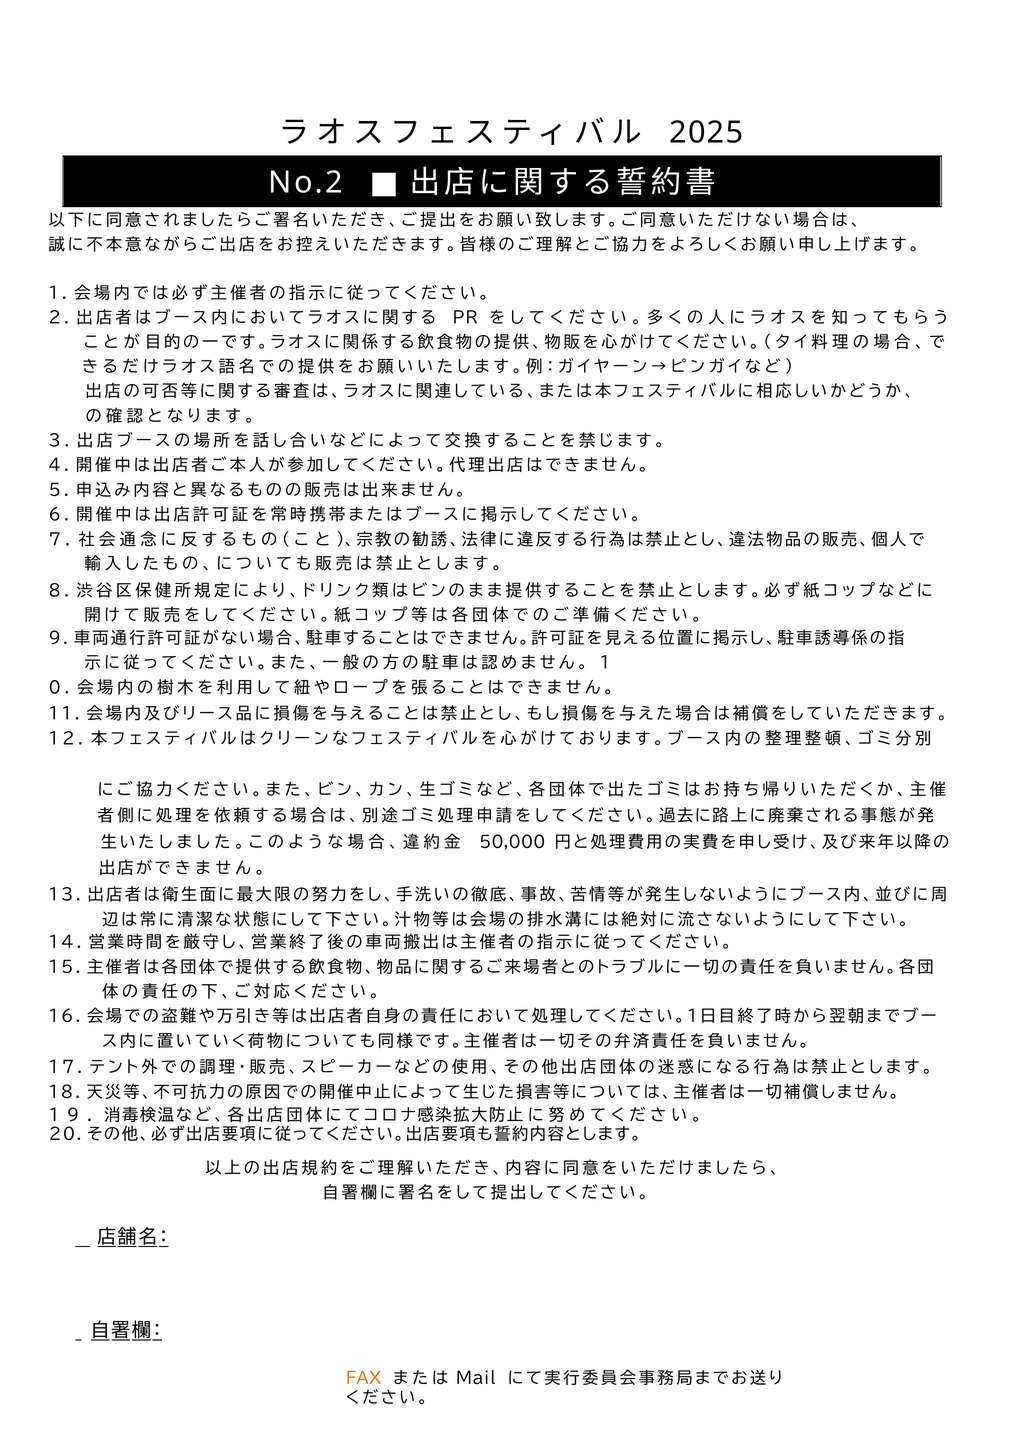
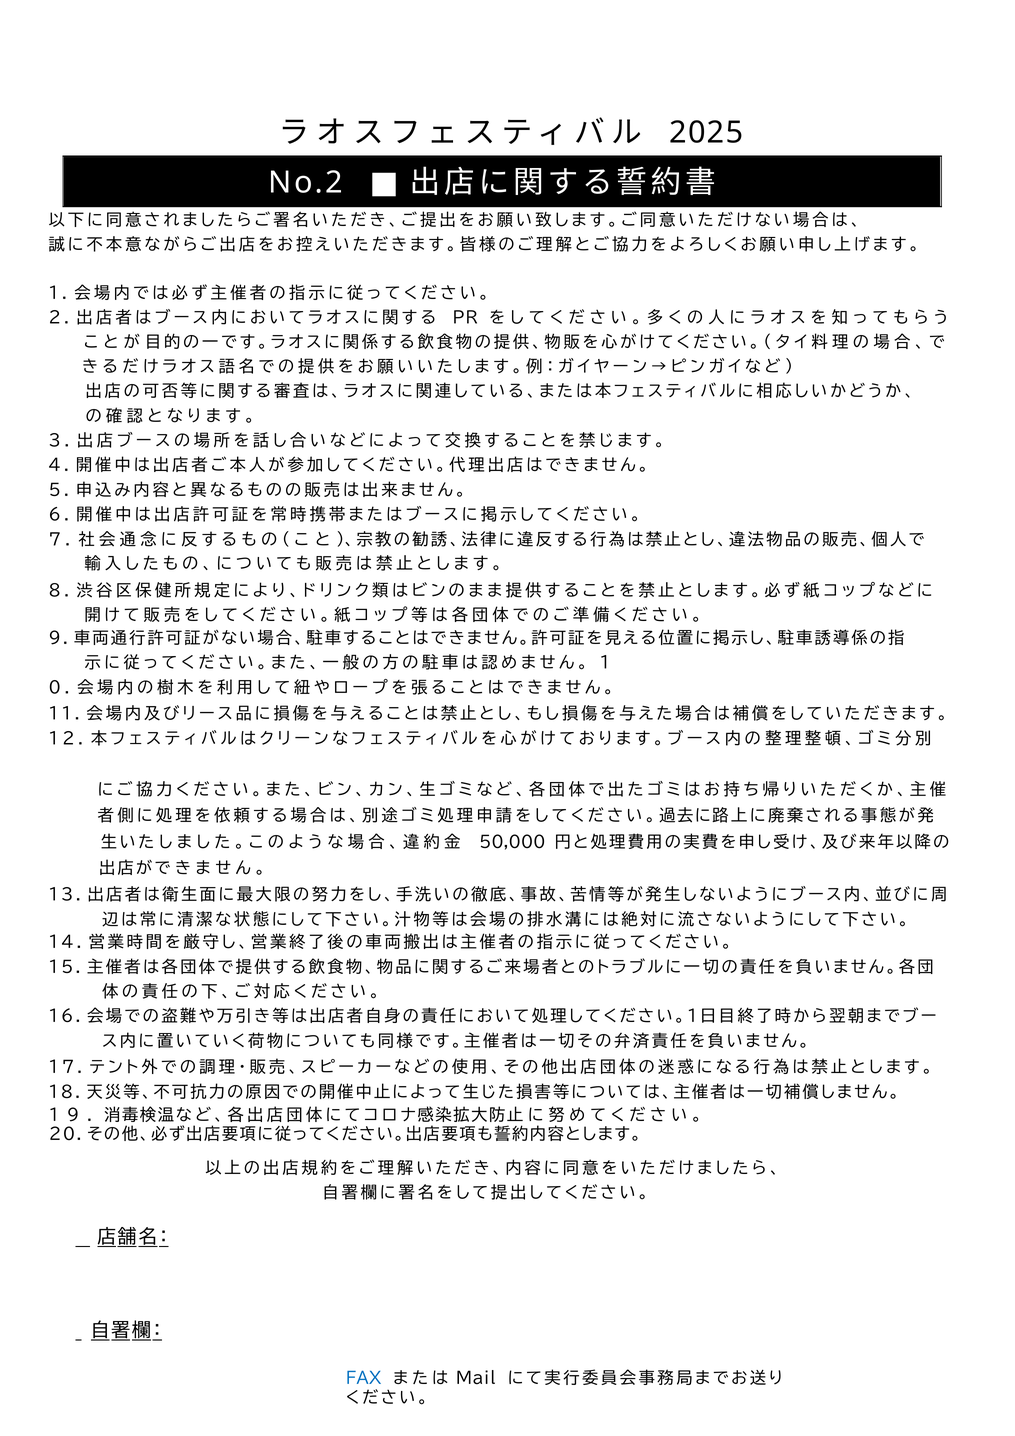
FAX colour: orange -> blue
